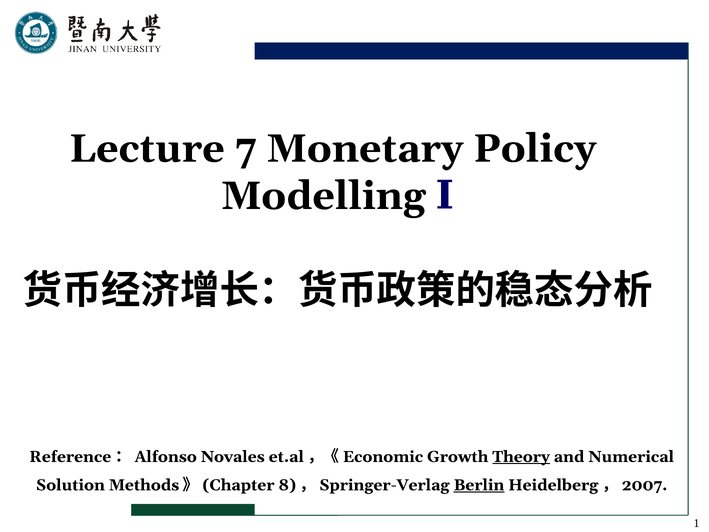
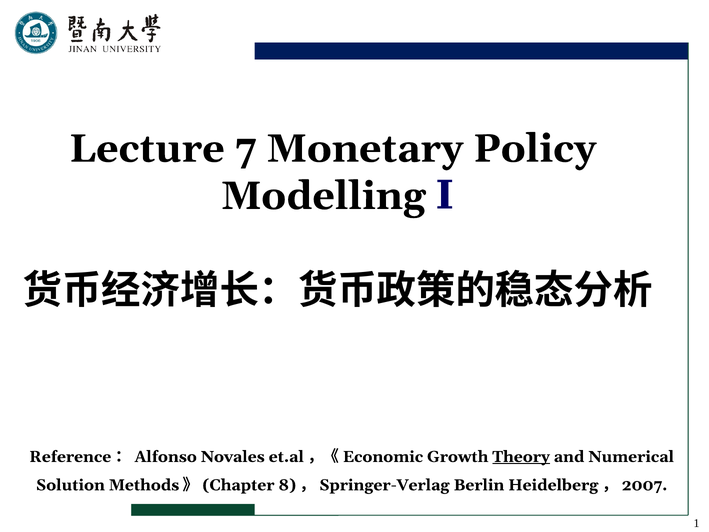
Berlin underline: present -> none
